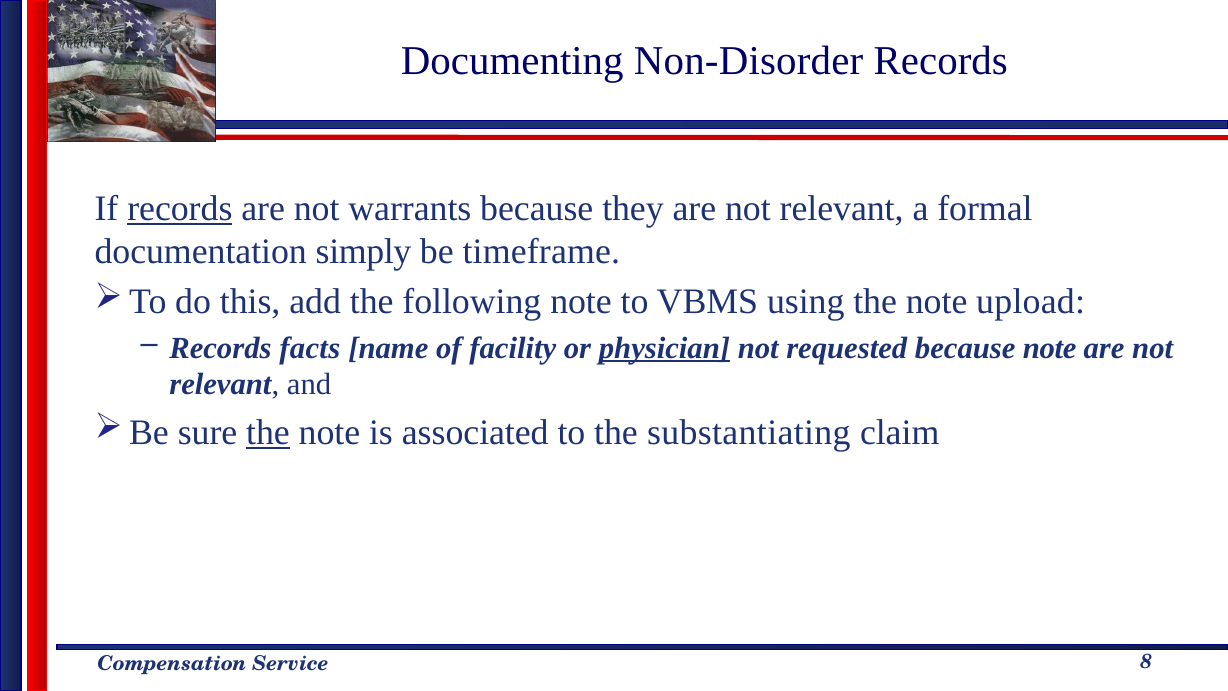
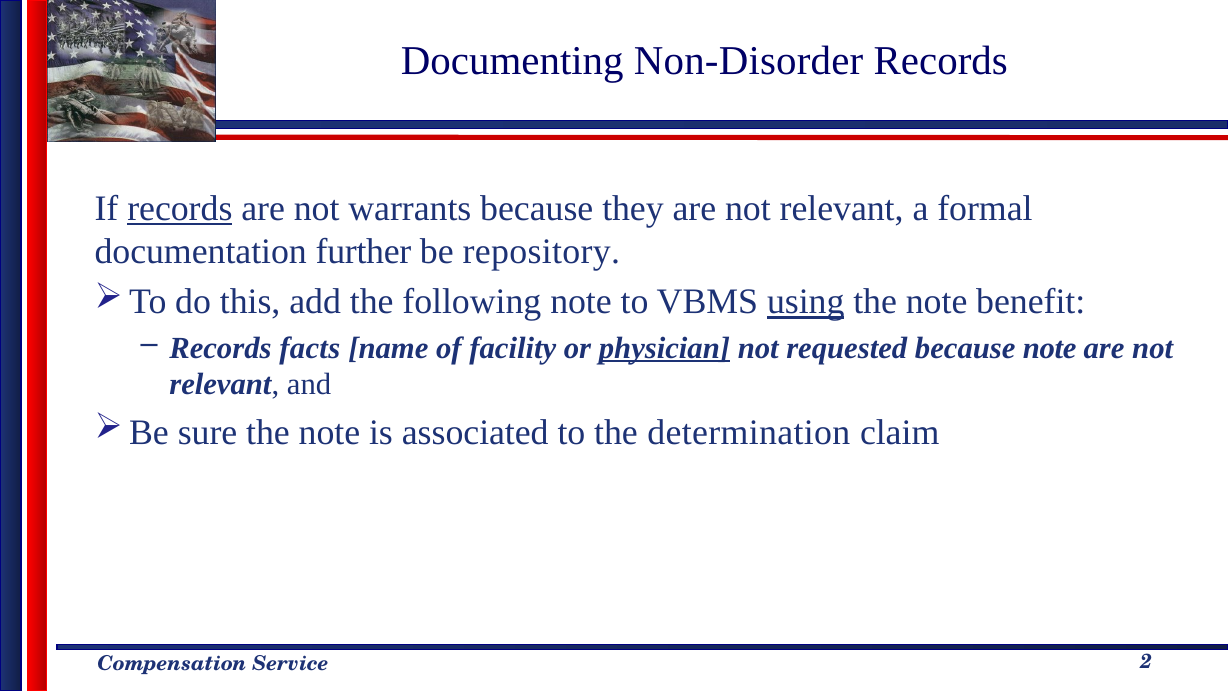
simply: simply -> further
timeframe: timeframe -> repository
using underline: none -> present
upload: upload -> benefit
the at (268, 432) underline: present -> none
substantiating: substantiating -> determination
8: 8 -> 2
